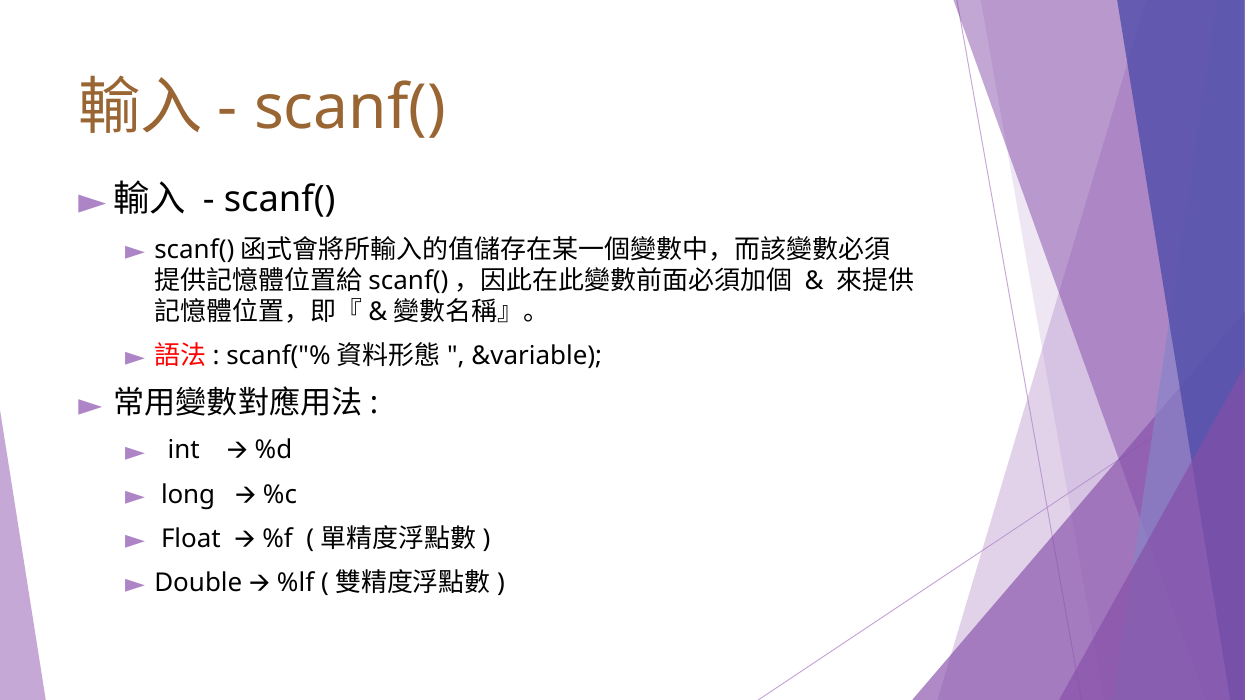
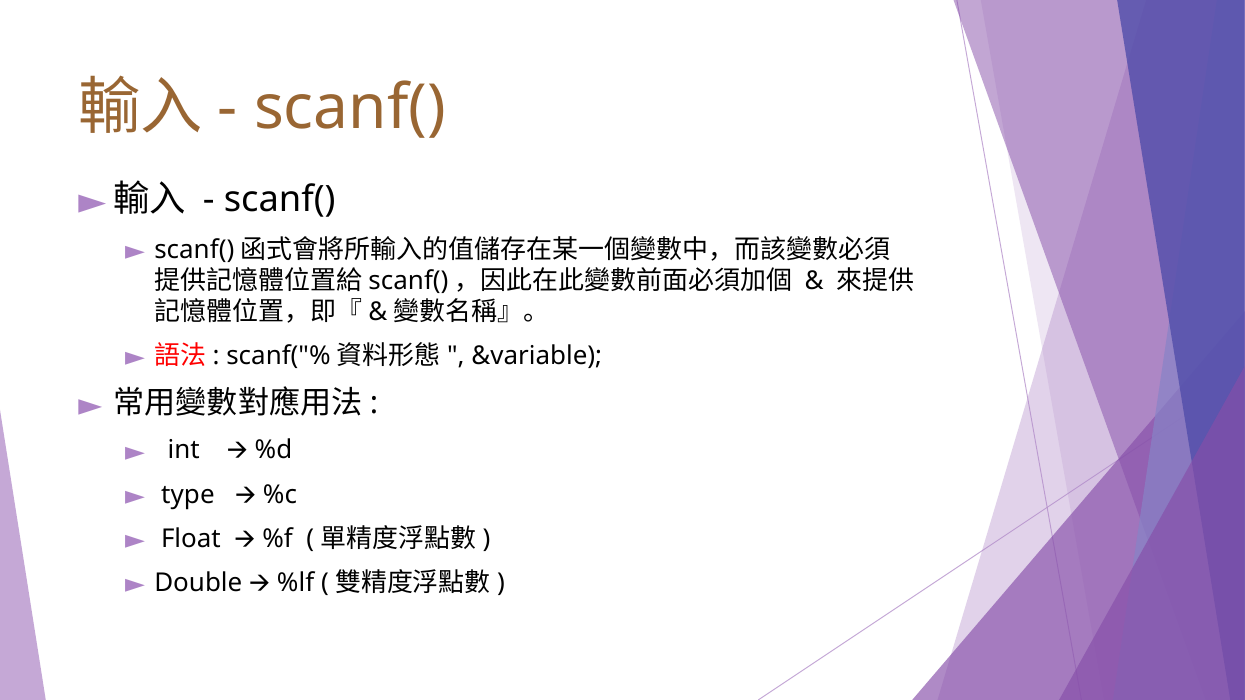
long: long -> type
